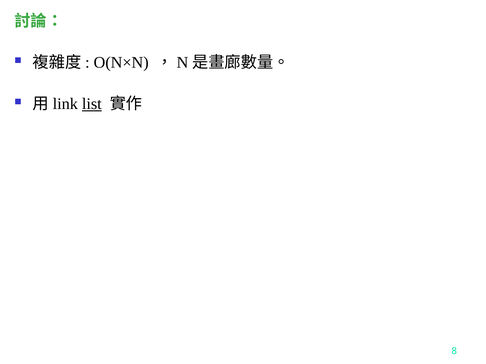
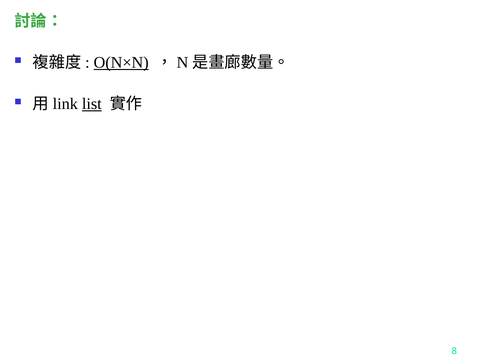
O(N×N underline: none -> present
